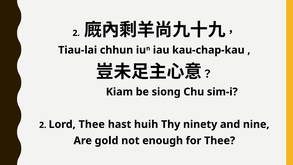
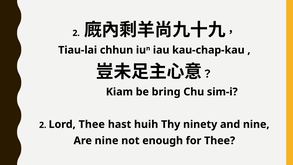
siong: siong -> bring
Are gold: gold -> nine
